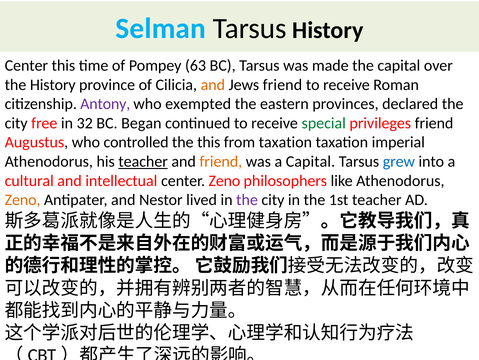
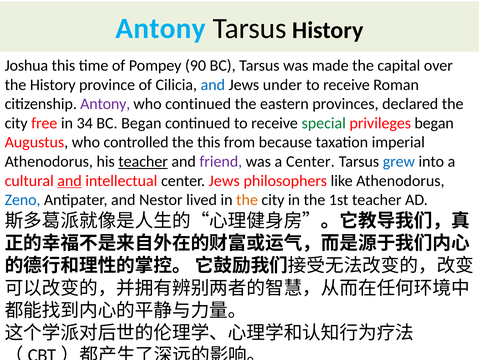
Selman at (161, 28): Selman -> Antony
Center at (26, 65): Center -> Joshua
63: 63 -> 90
and at (213, 85) colour: orange -> blue
Jews friend: friend -> under
who exempted: exempted -> continued
32: 32 -> 34
privileges friend: friend -> began
from taxation: taxation -> because
friend at (221, 161) colour: orange -> purple
a Capital: Capital -> Center
and at (70, 180) underline: none -> present
center Zeno: Zeno -> Jews
Zeno at (23, 200) colour: orange -> blue
the at (247, 200) colour: purple -> orange
